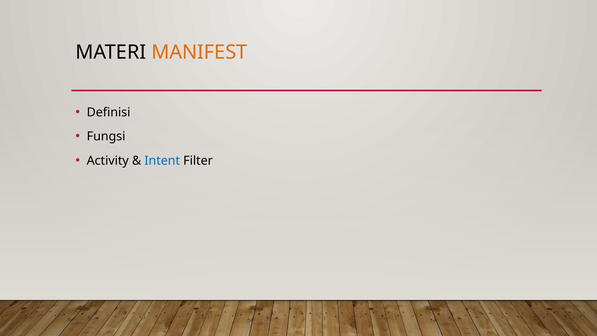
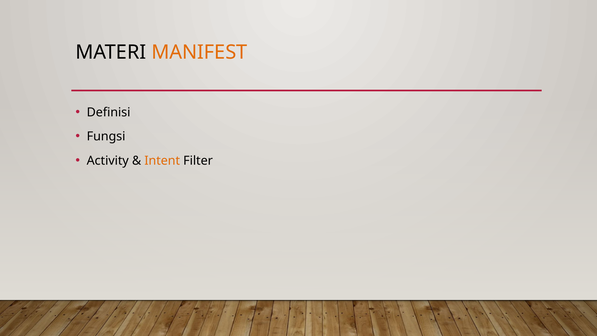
Intent colour: blue -> orange
